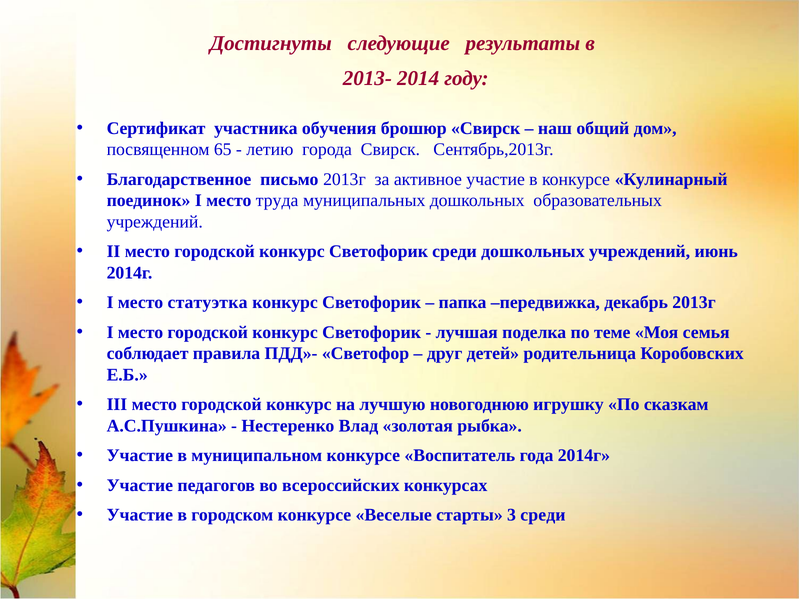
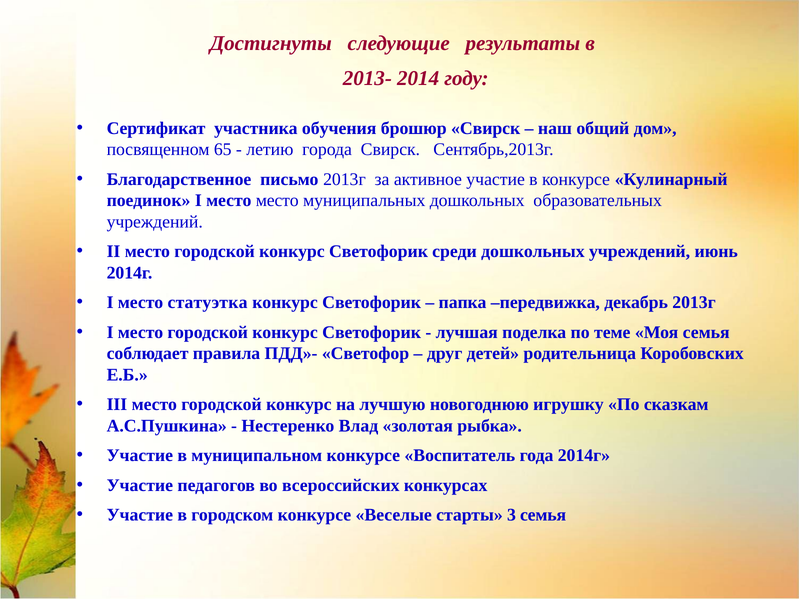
место труда: труда -> место
3 среди: среди -> семья
